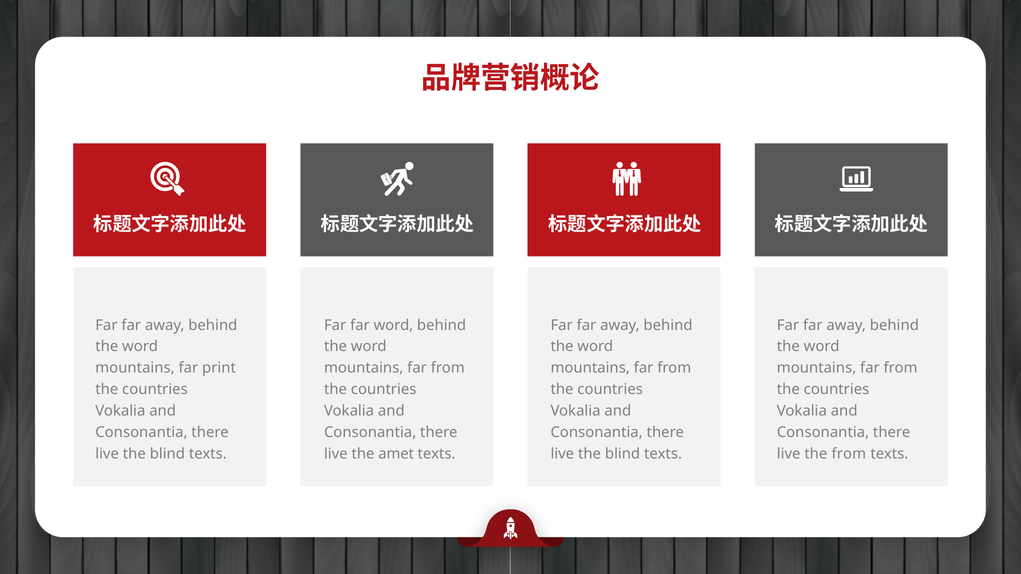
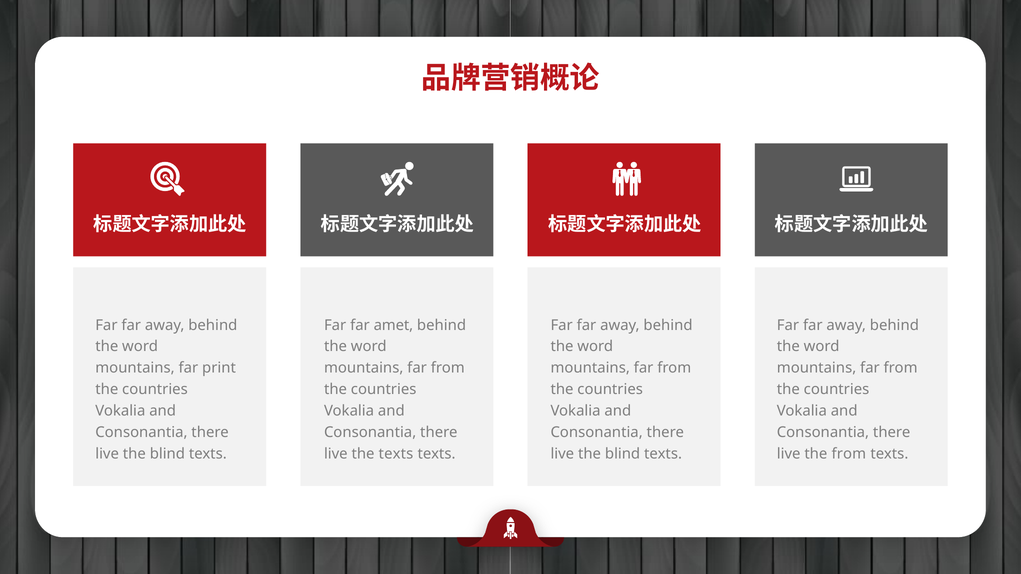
far word: word -> amet
the amet: amet -> texts
